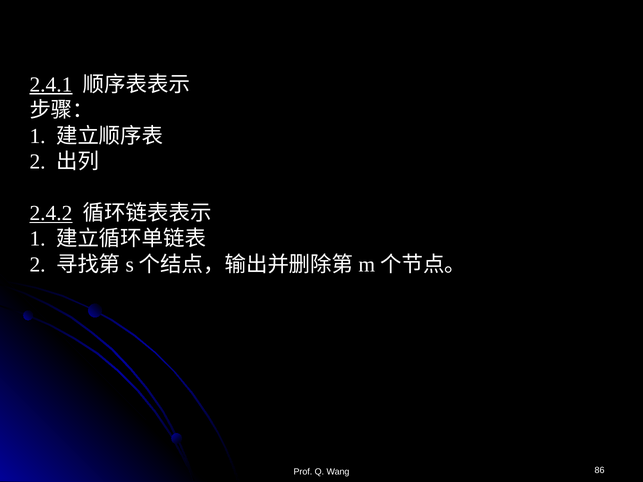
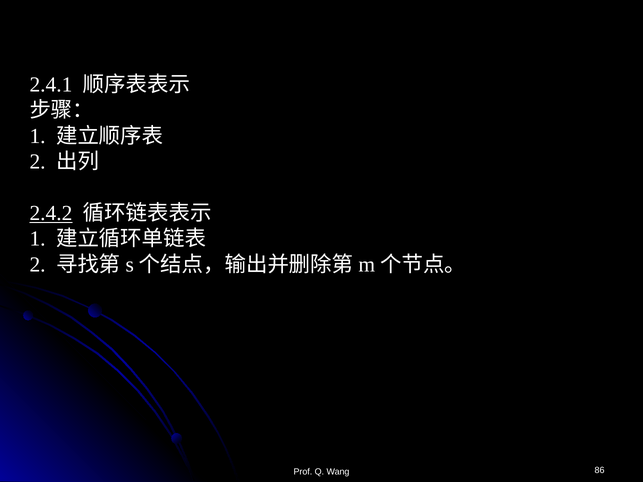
2.4.1 underline: present -> none
